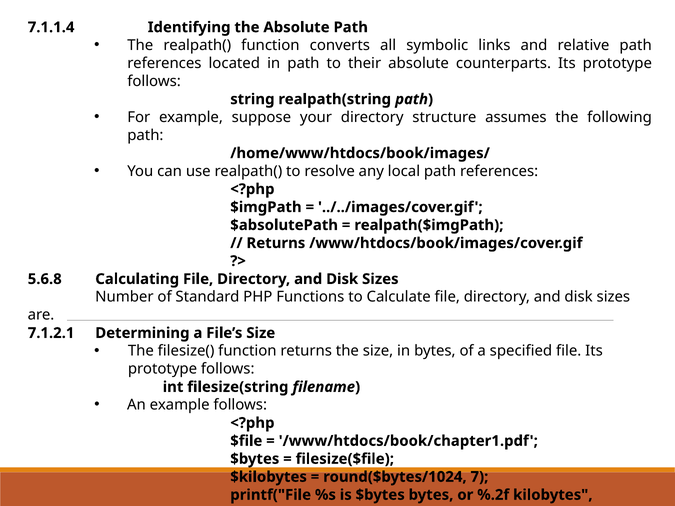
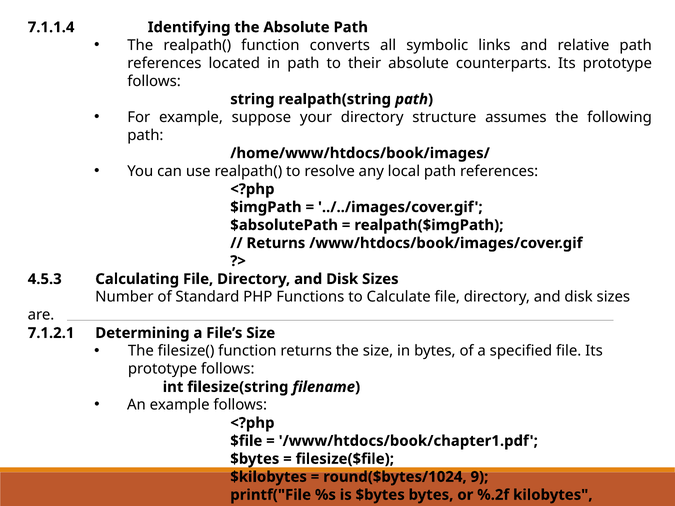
5.6.8: 5.6.8 -> 4.5.3
7: 7 -> 9
